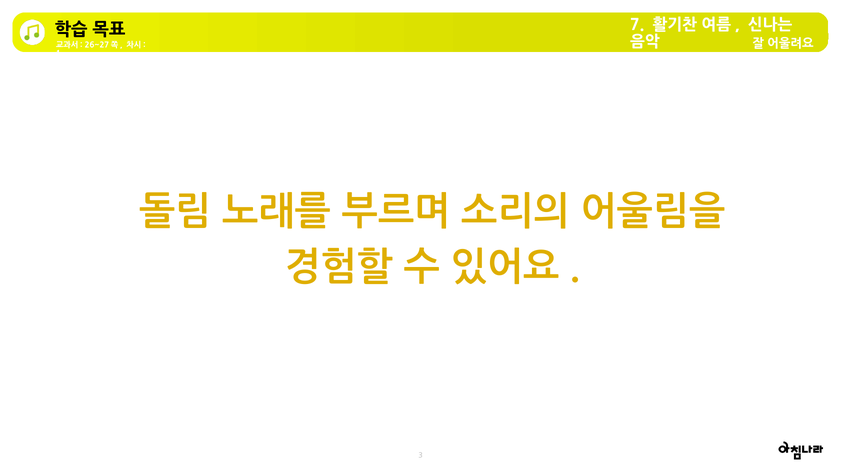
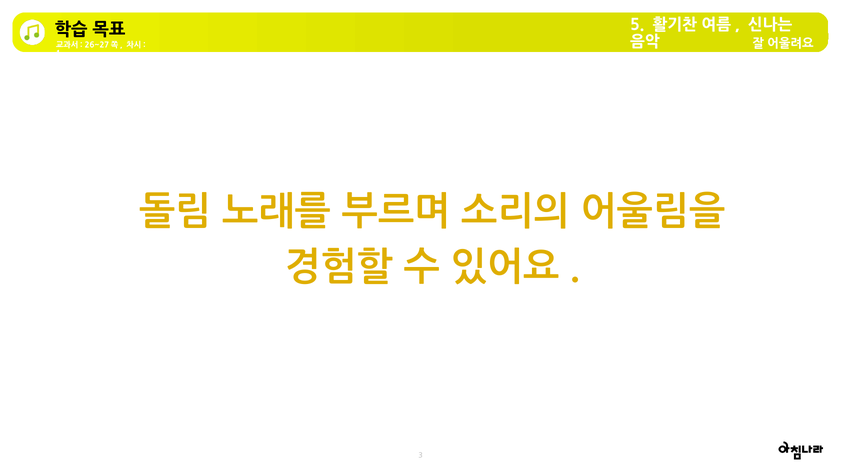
7: 7 -> 5
